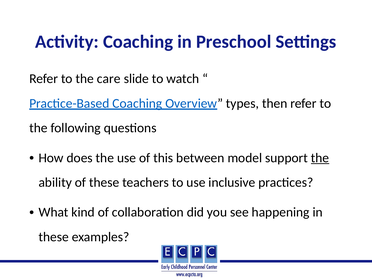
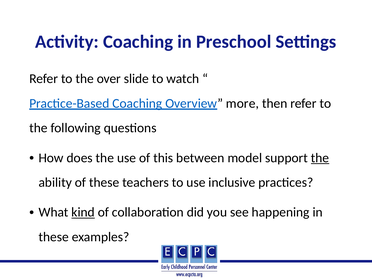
care: care -> over
types: types -> more
kind underline: none -> present
